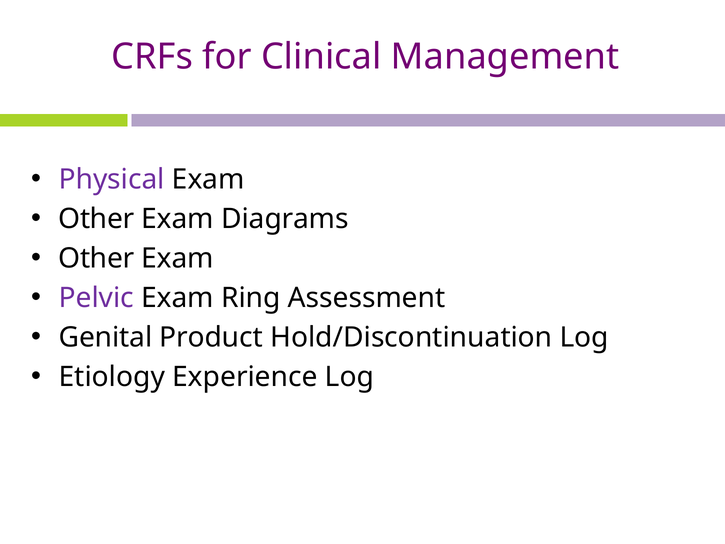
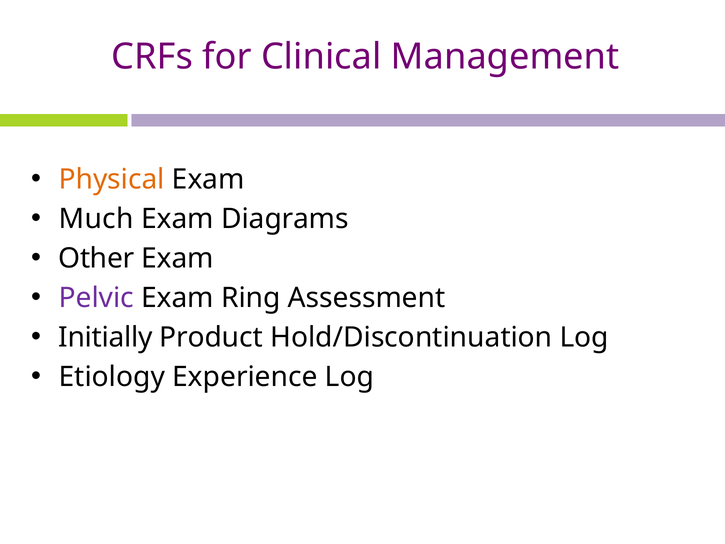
Physical colour: purple -> orange
Other at (96, 219): Other -> Much
Genital: Genital -> Initially
